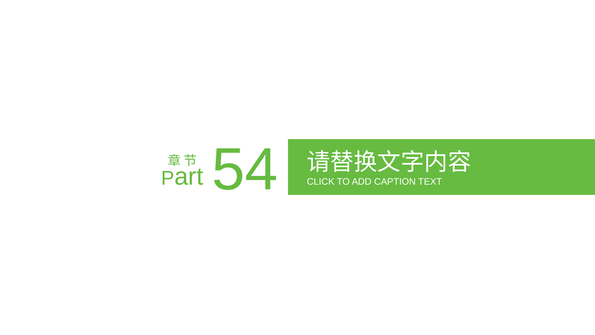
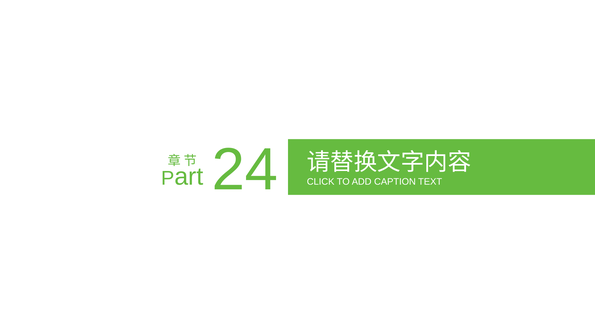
54: 54 -> 24
